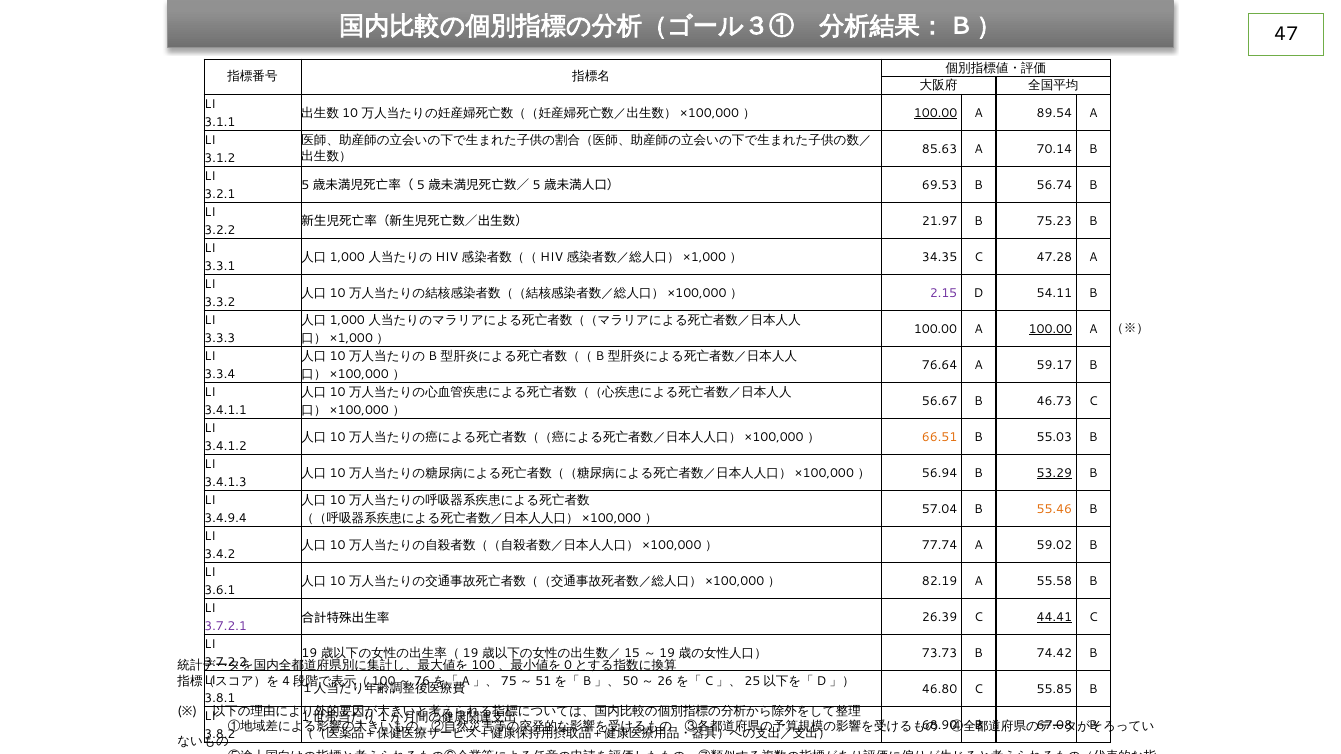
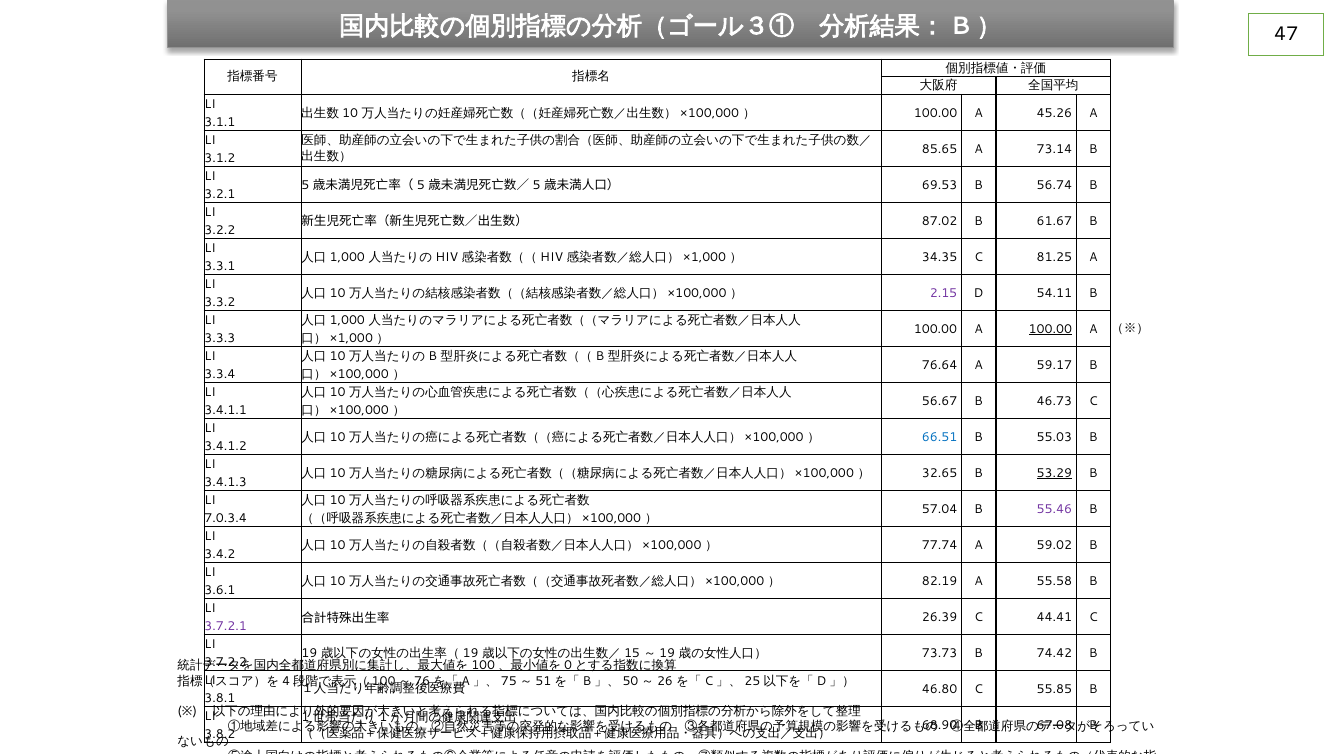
100.00 at (936, 113) underline: present -> none
89.54: 89.54 -> 45.26
85.63: 85.63 -> 85.65
70.14: 70.14 -> 73.14
21.97: 21.97 -> 87.02
75.23: 75.23 -> 61.67
47.28: 47.28 -> 81.25
66.51 colour: orange -> blue
56.94: 56.94 -> 32.65
55.46 colour: orange -> purple
3.4.9.4: 3.4.9.4 -> 7.0.3.4
44.41 underline: present -> none
